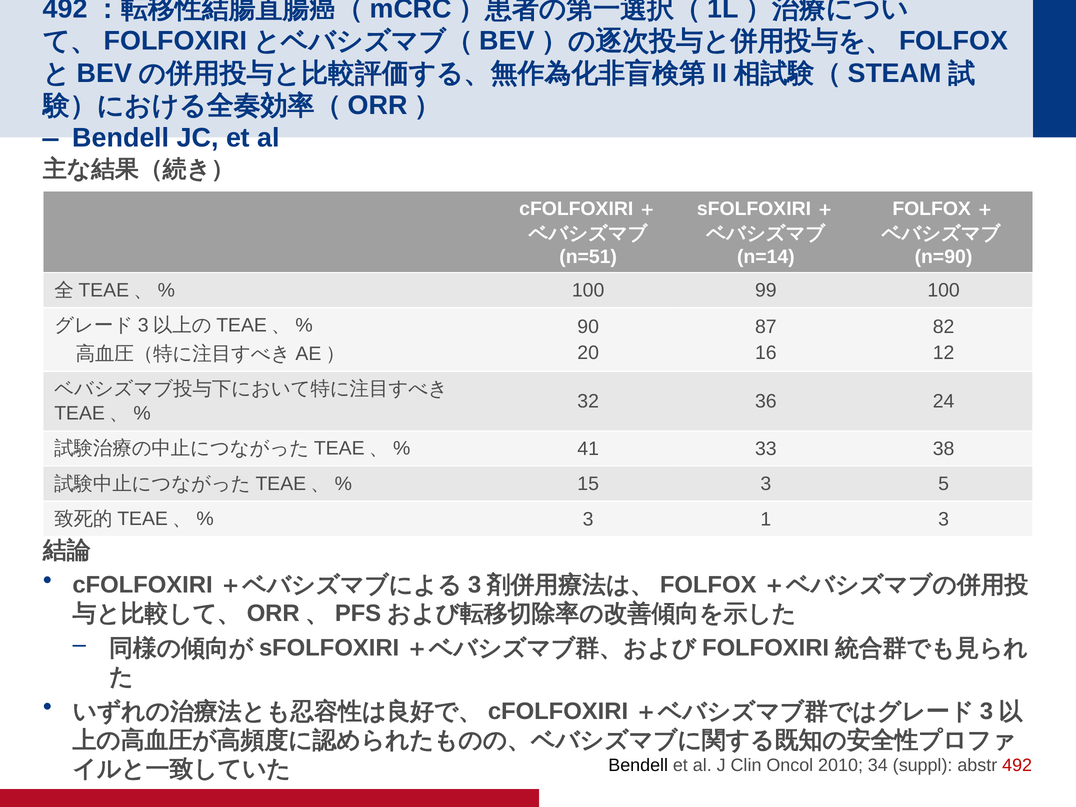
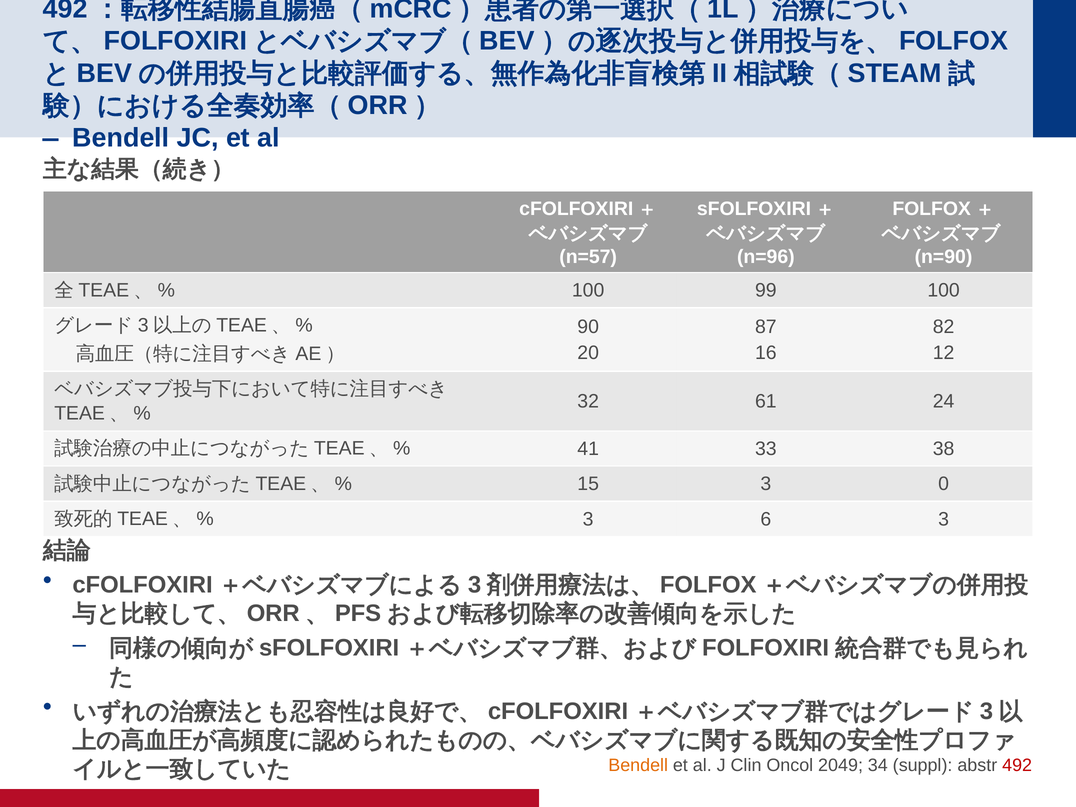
n=51: n=51 -> n=57
n=14: n=14 -> n=96
36: 36 -> 61
5: 5 -> 0
1: 1 -> 6
Bendell at (638, 765) colour: black -> orange
2010: 2010 -> 2049
